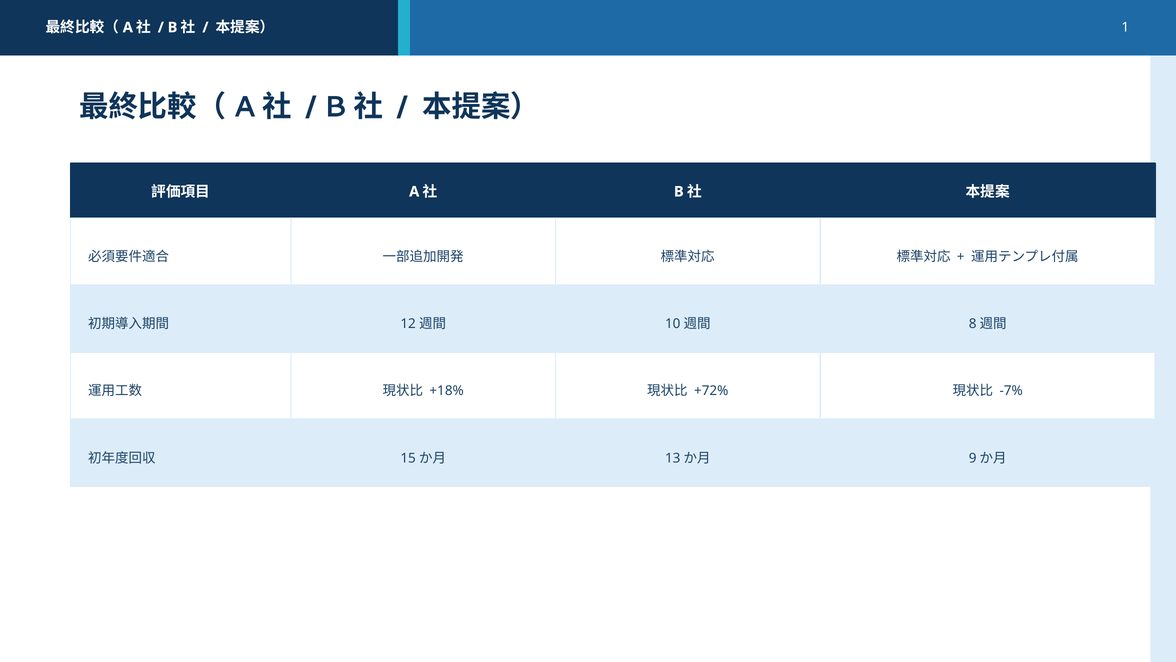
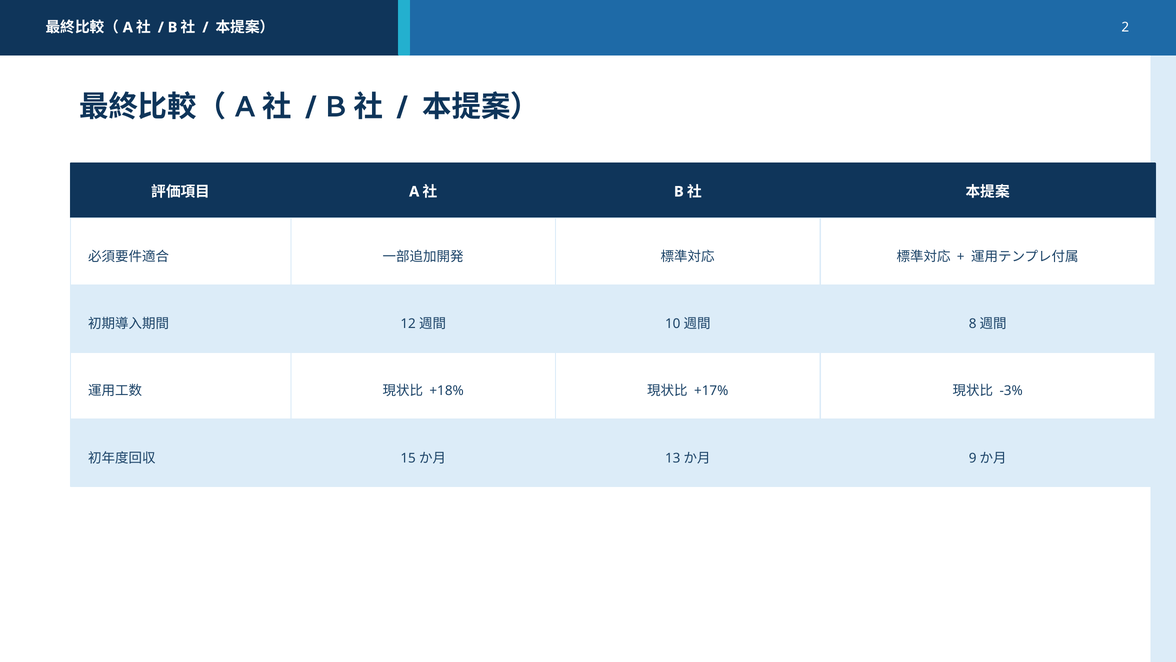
1: 1 -> 2
+72%: +72% -> +17%
-7%: -7% -> -3%
